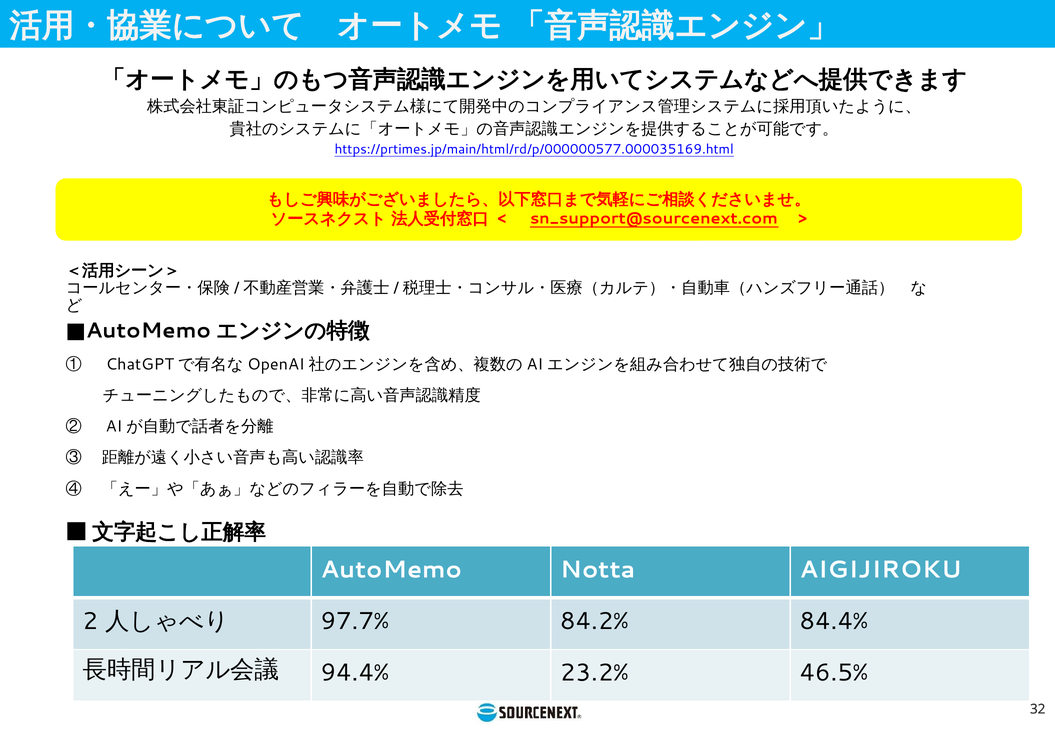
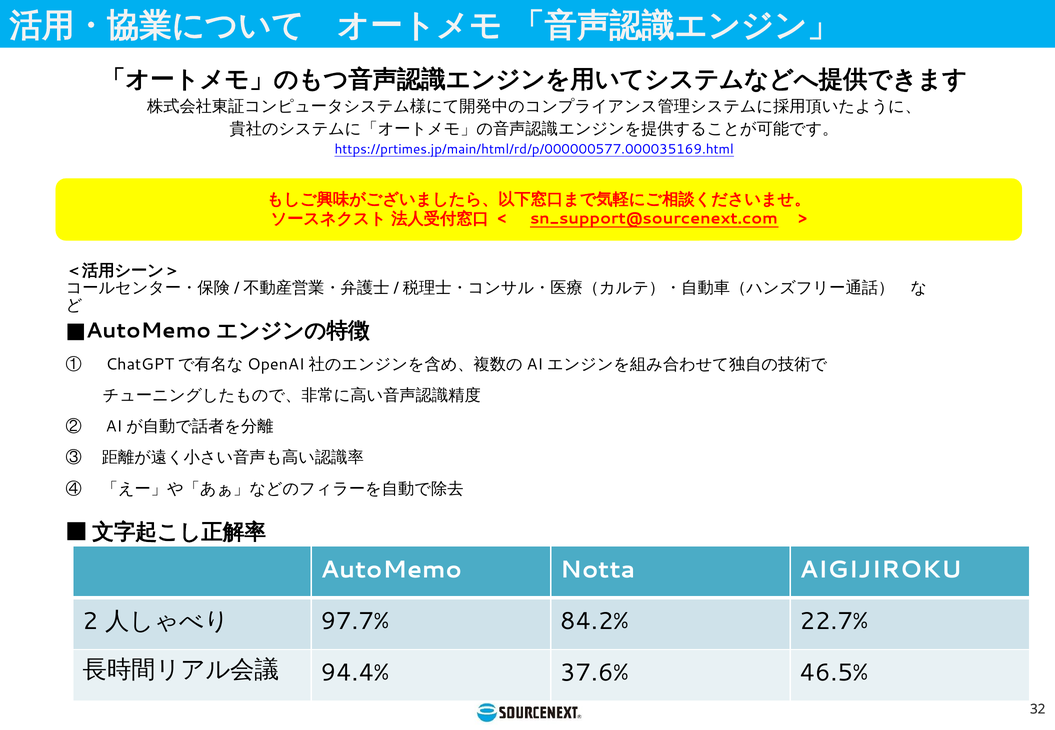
84.4%: 84.4% -> 22.7%
23.2%: 23.2% -> 37.6%
